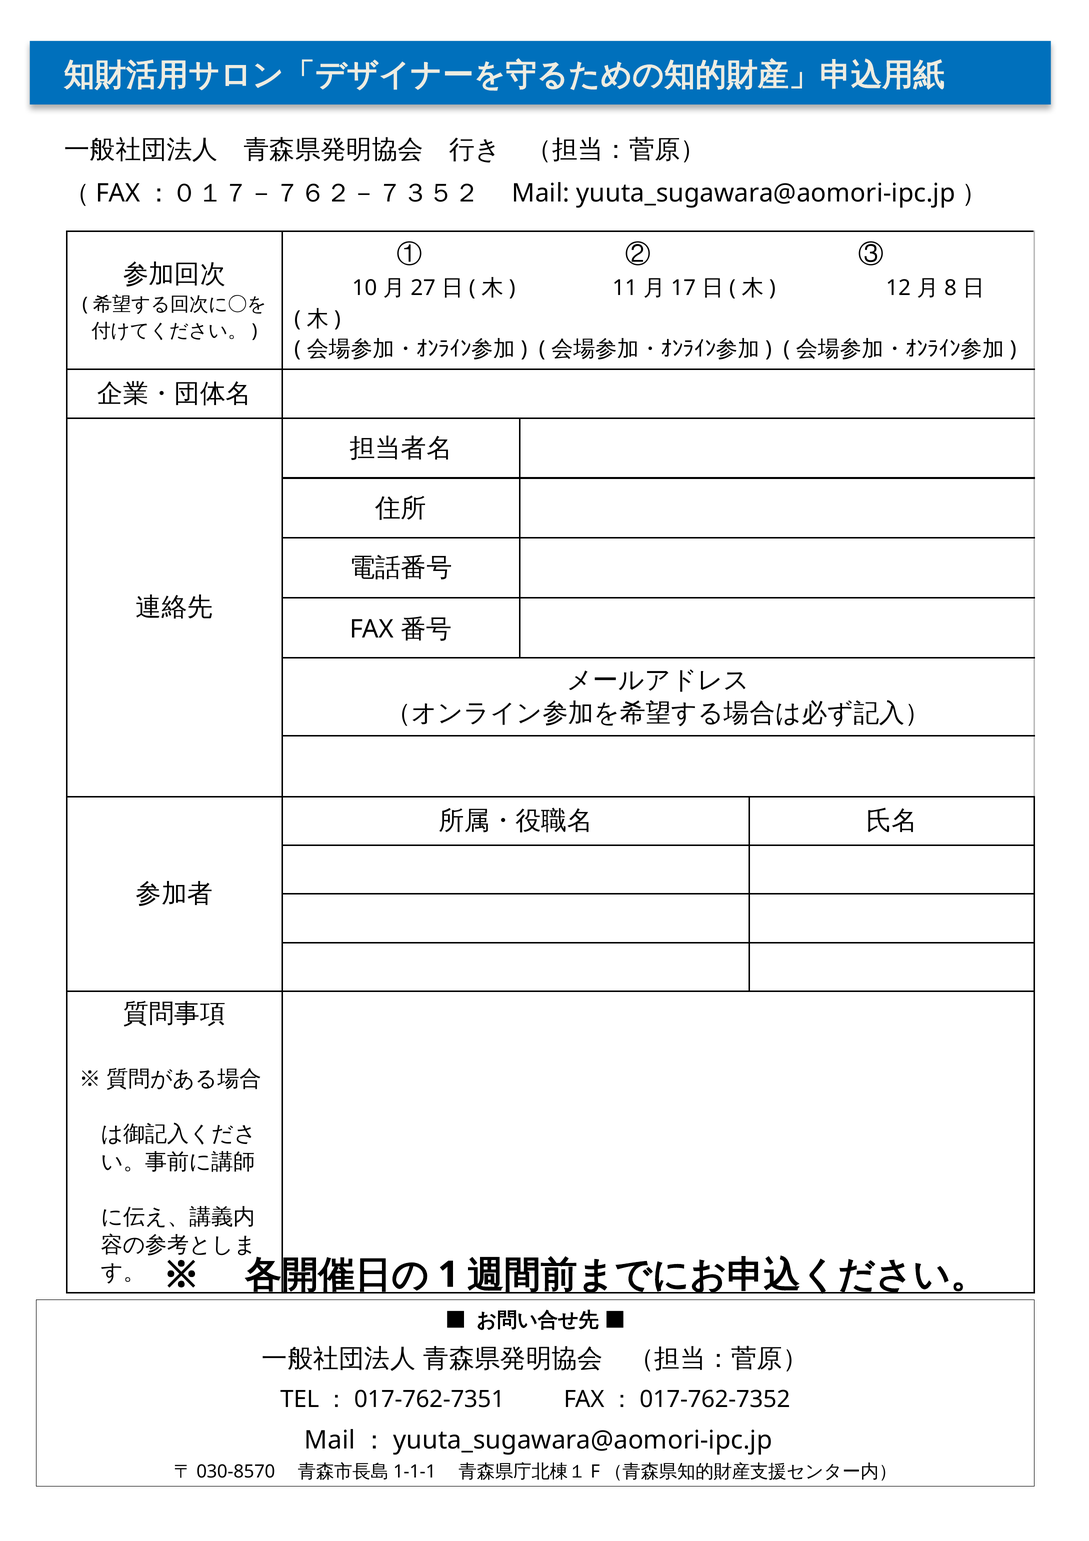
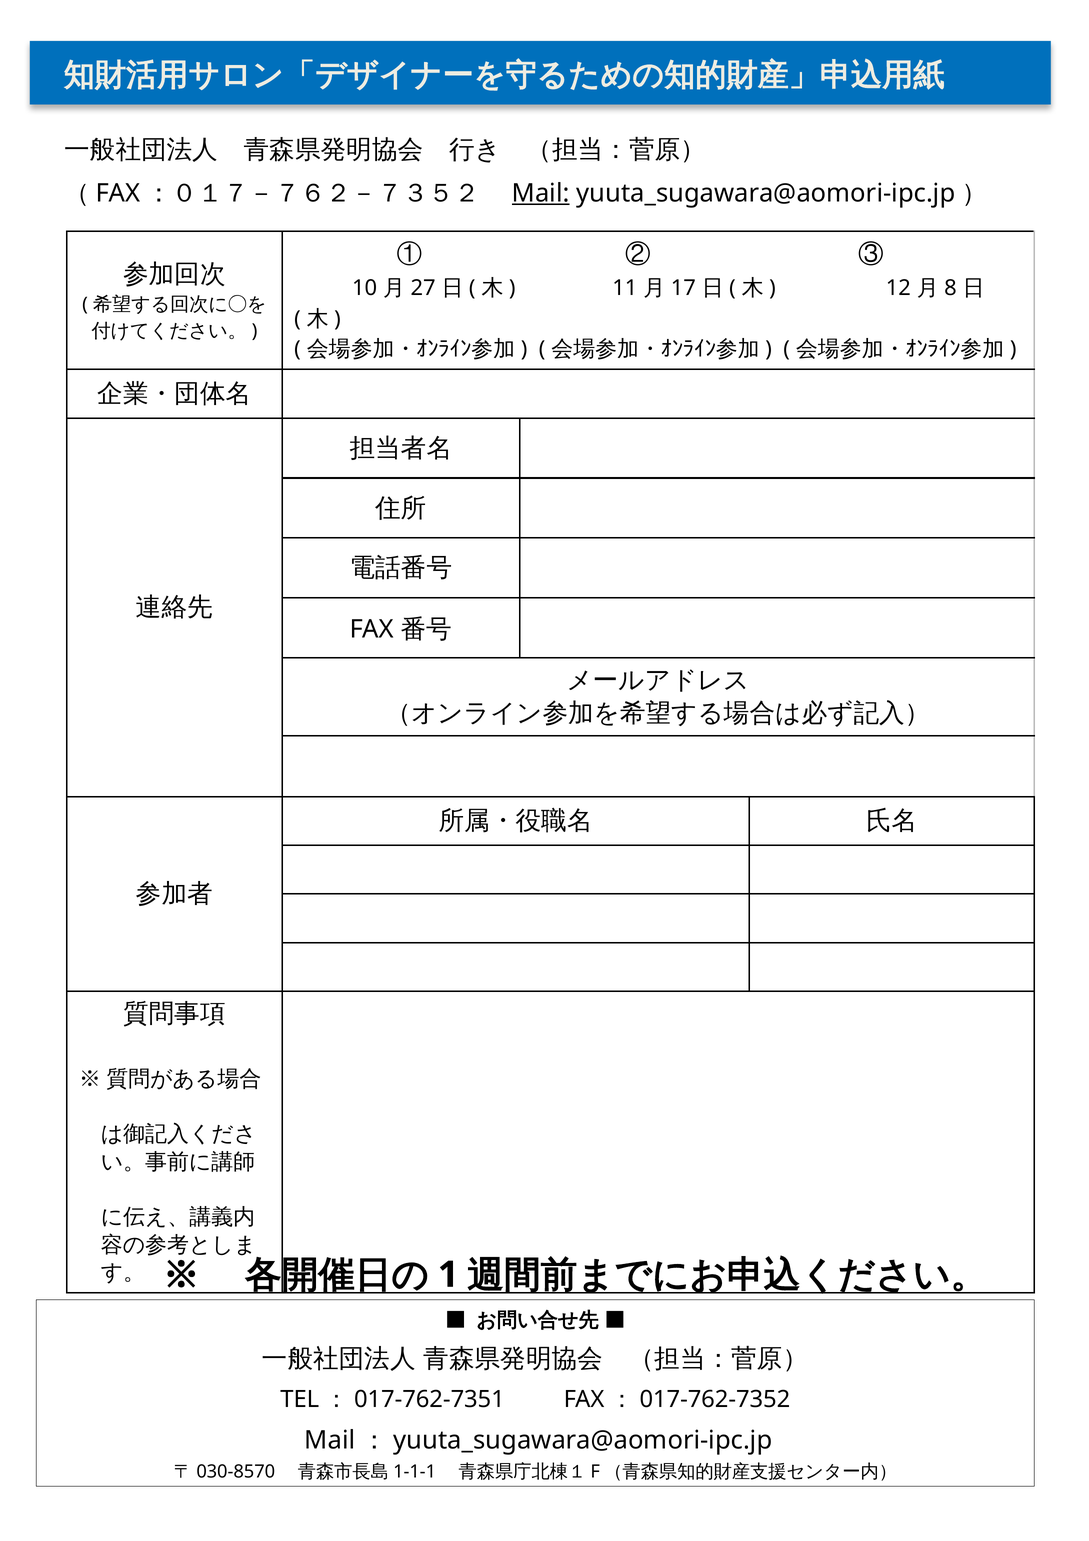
Mail underline: none -> present
